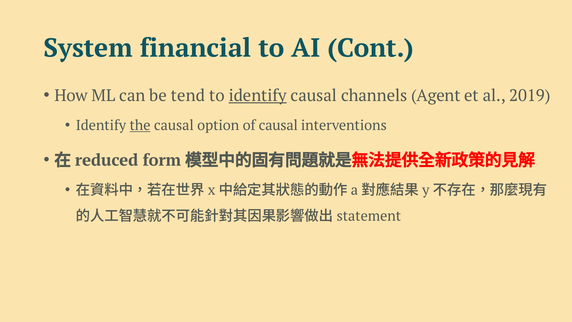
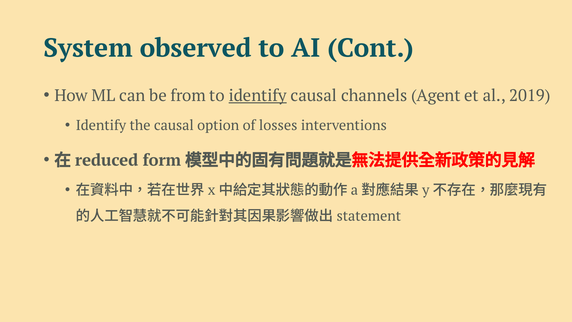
financial: financial -> observed
tend: tend -> from
the underline: present -> none
of causal: causal -> losses
